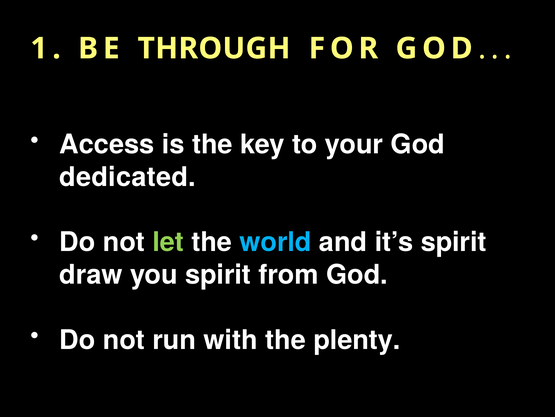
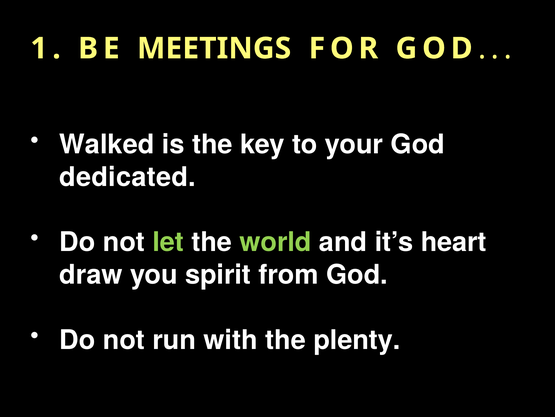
THROUGH: THROUGH -> MEETINGS
Access: Access -> Walked
world colour: light blue -> light green
it’s spirit: spirit -> heart
